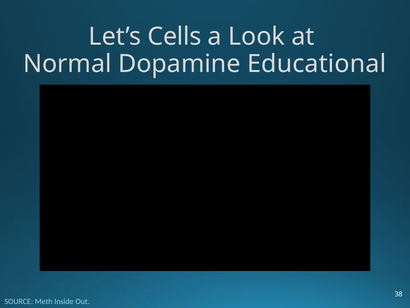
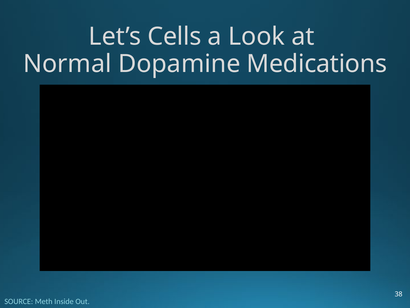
Educational: Educational -> Medications
